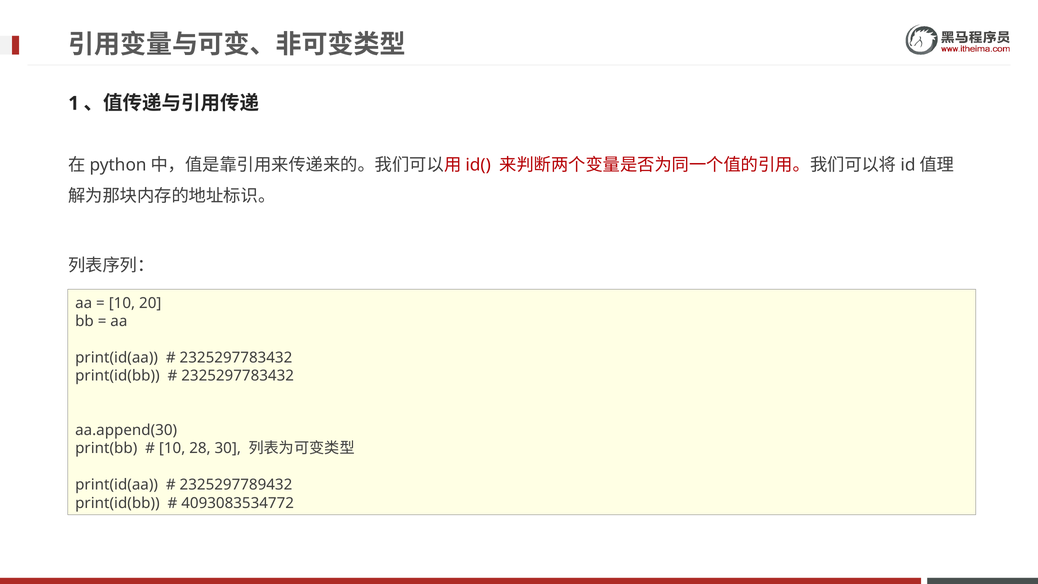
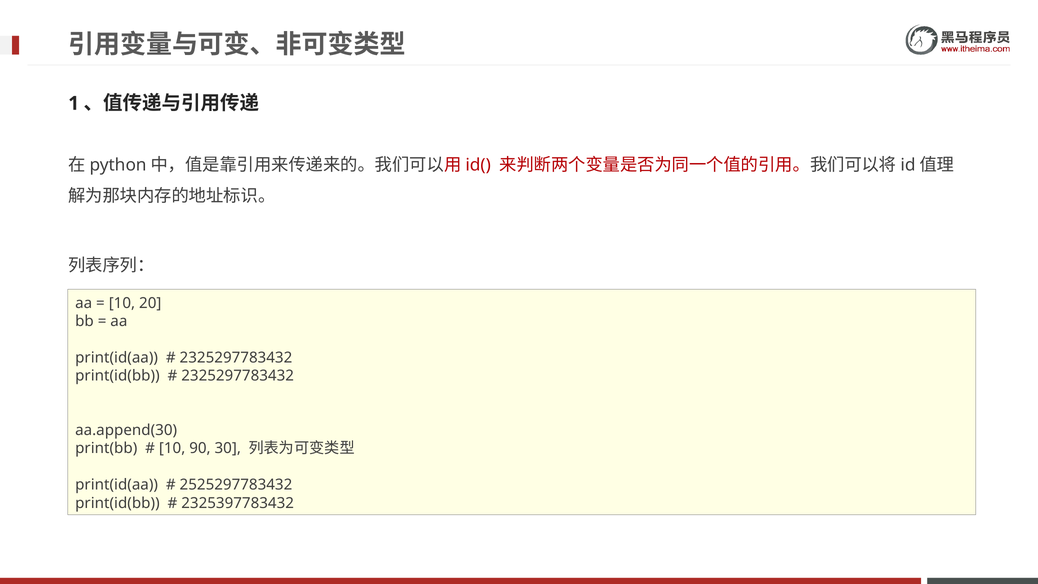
28: 28 -> 90
2325297789432: 2325297789432 -> 2525297783432
4093083534772: 4093083534772 -> 2325397783432
